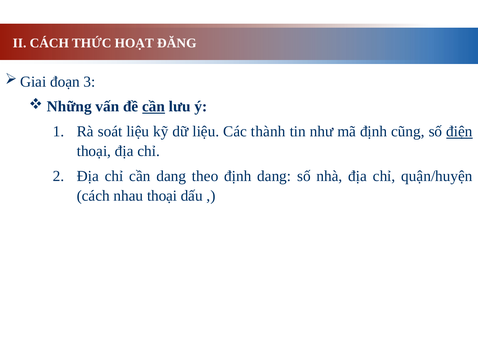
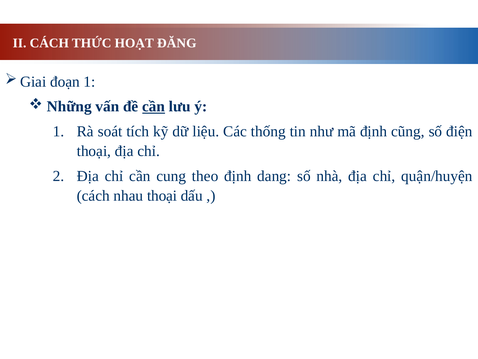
đoạn 3: 3 -> 1
soát liệu: liệu -> tích
thành: thành -> thống
điện underline: present -> none
cần dang: dang -> cung
